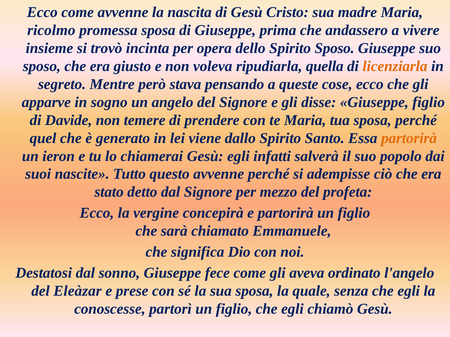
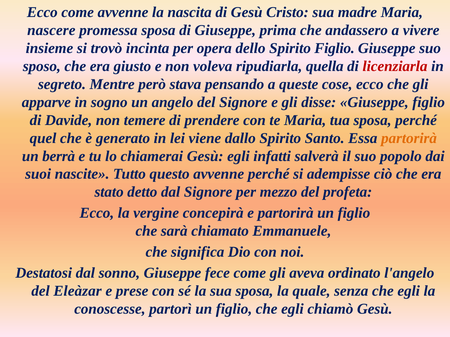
ricolmo: ricolmo -> nascere
Spirito Sposo: Sposo -> Figlio
licenziarla colour: orange -> red
ieron: ieron -> berrà
